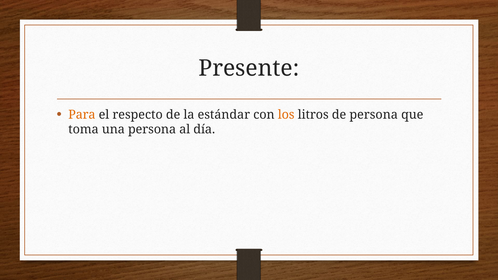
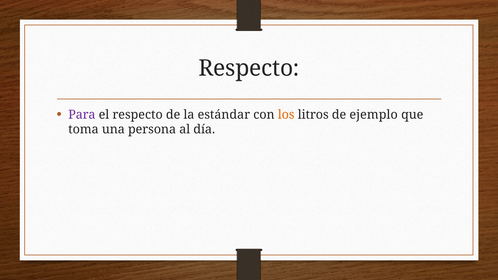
Presente at (249, 68): Presente -> Respecto
Para colour: orange -> purple
de persona: persona -> ejemplo
